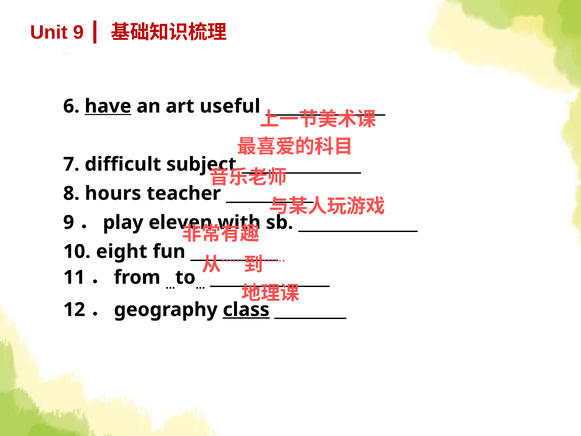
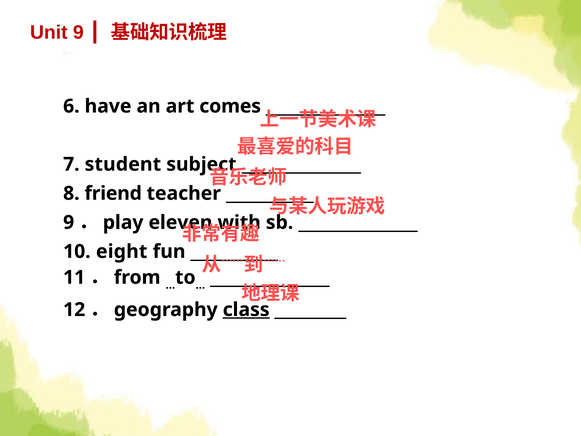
have underline: present -> none
useful: useful -> comes
difficult: difficult -> student
hours: hours -> friend
